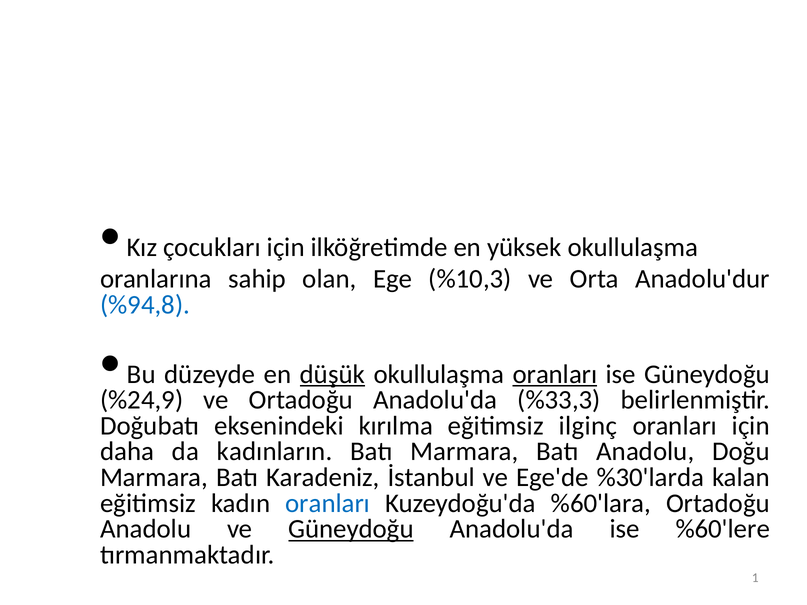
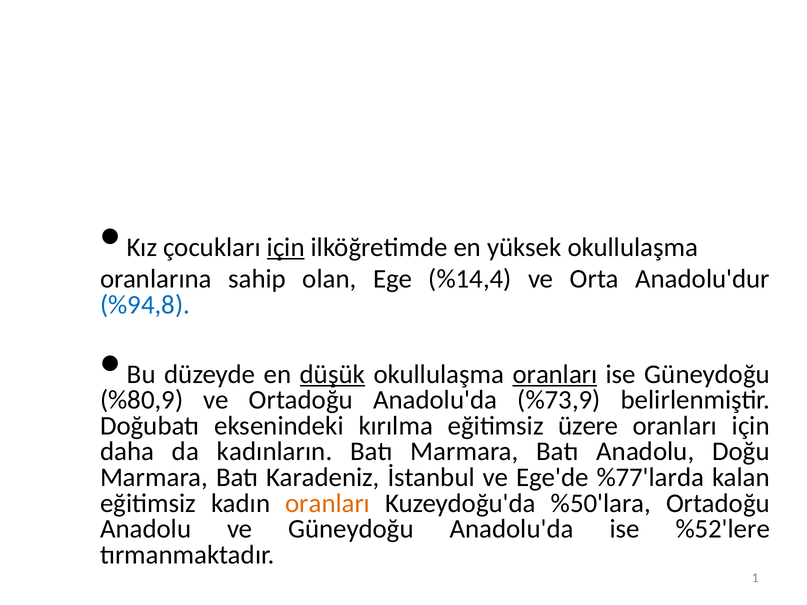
için at (286, 247) underline: none -> present
%10,3: %10,3 -> %14,4
%24,9: %24,9 -> %80,9
%33,3: %33,3 -> %73,9
ilginç: ilginç -> üzere
%30'larda: %30'larda -> %77'larda
oranları at (328, 503) colour: blue -> orange
%60'lara: %60'lara -> %50'lara
Güneydoğu at (351, 529) underline: present -> none
%60'lere: %60'lere -> %52'lere
